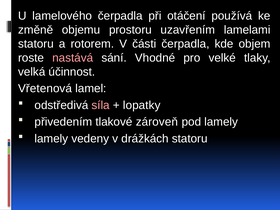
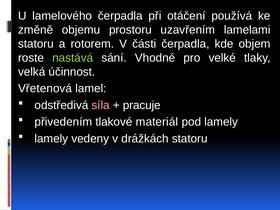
nastává colour: pink -> light green
lopatky: lopatky -> pracuje
zároveň: zároveň -> materiál
